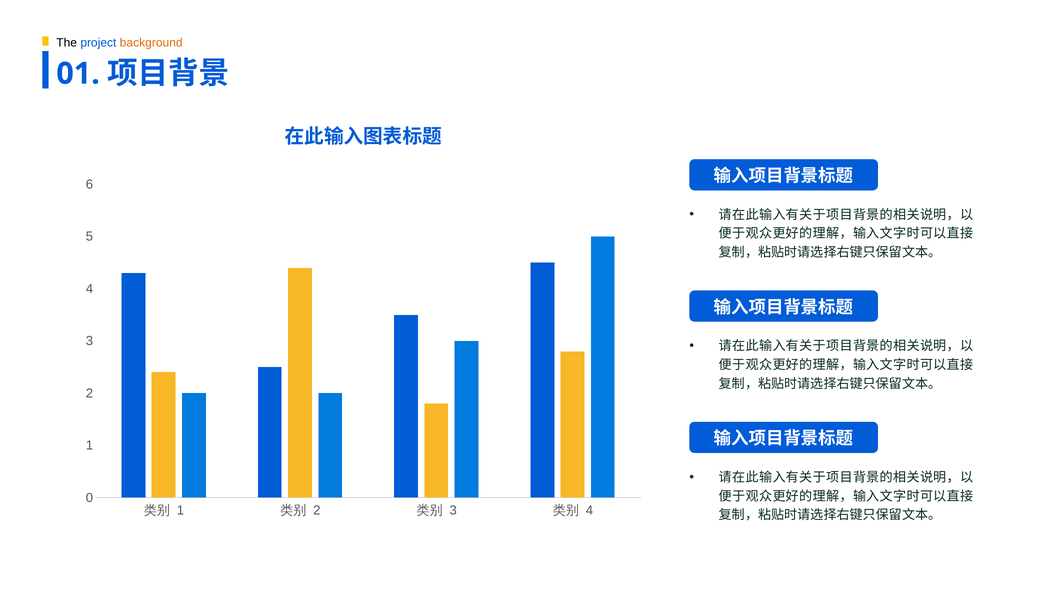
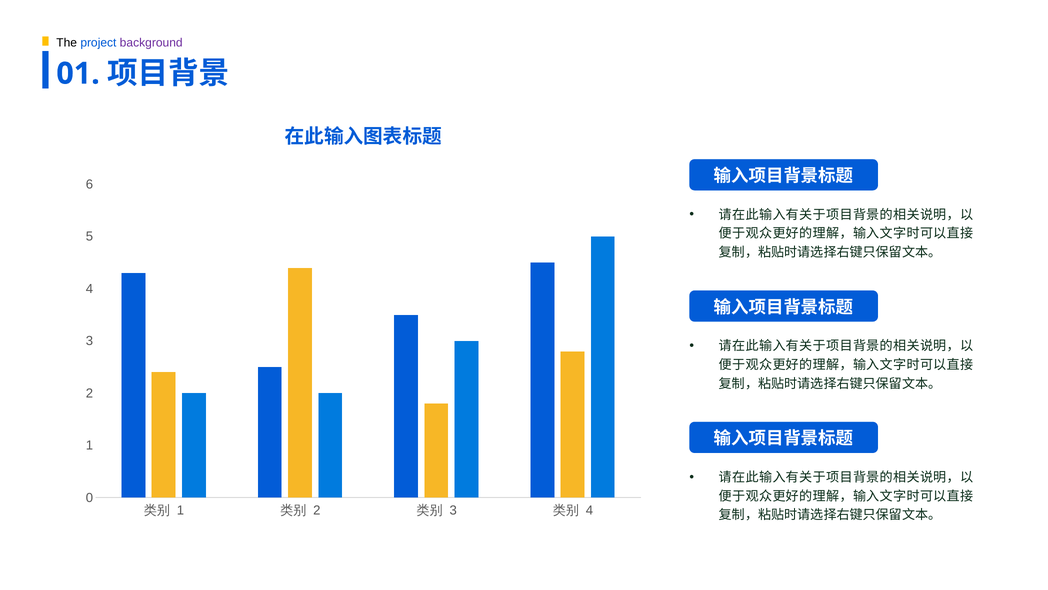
background colour: orange -> purple
